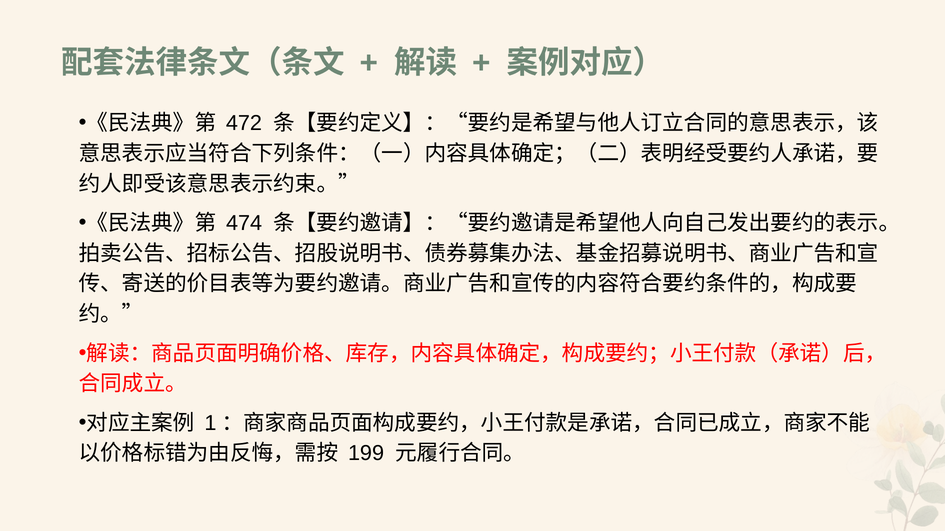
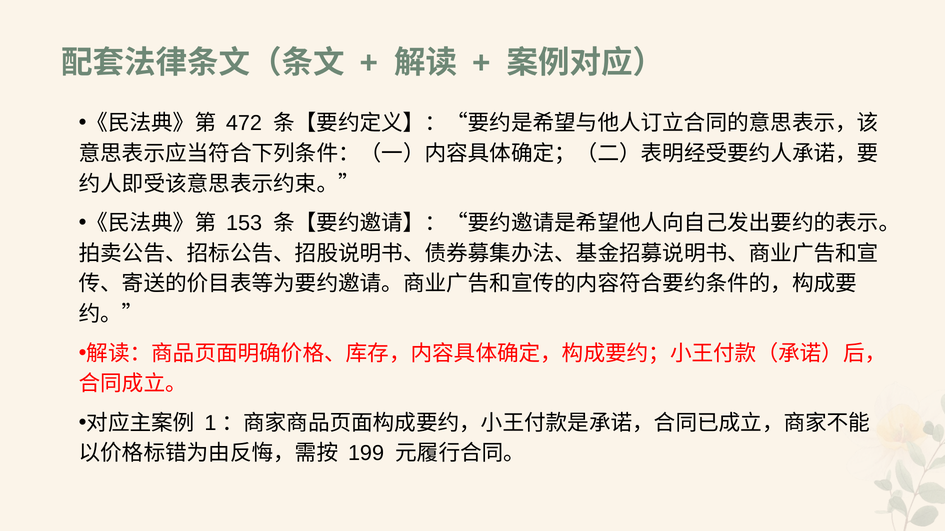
474: 474 -> 153
